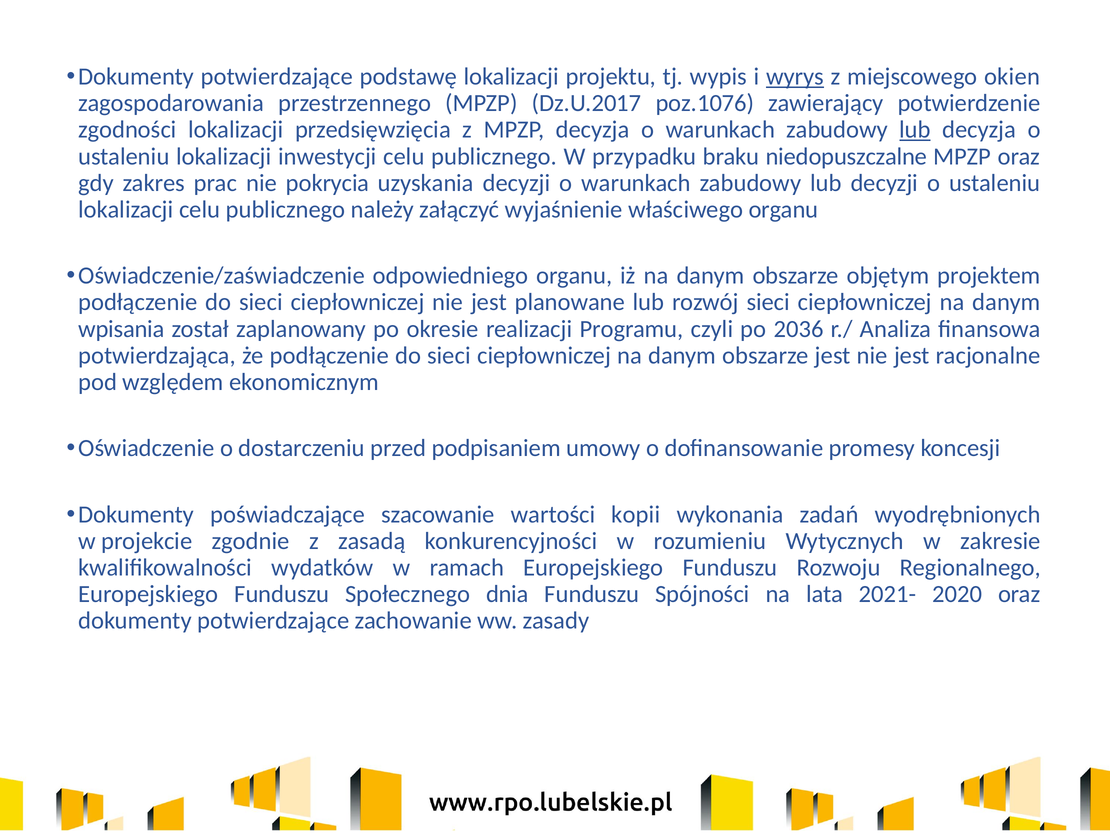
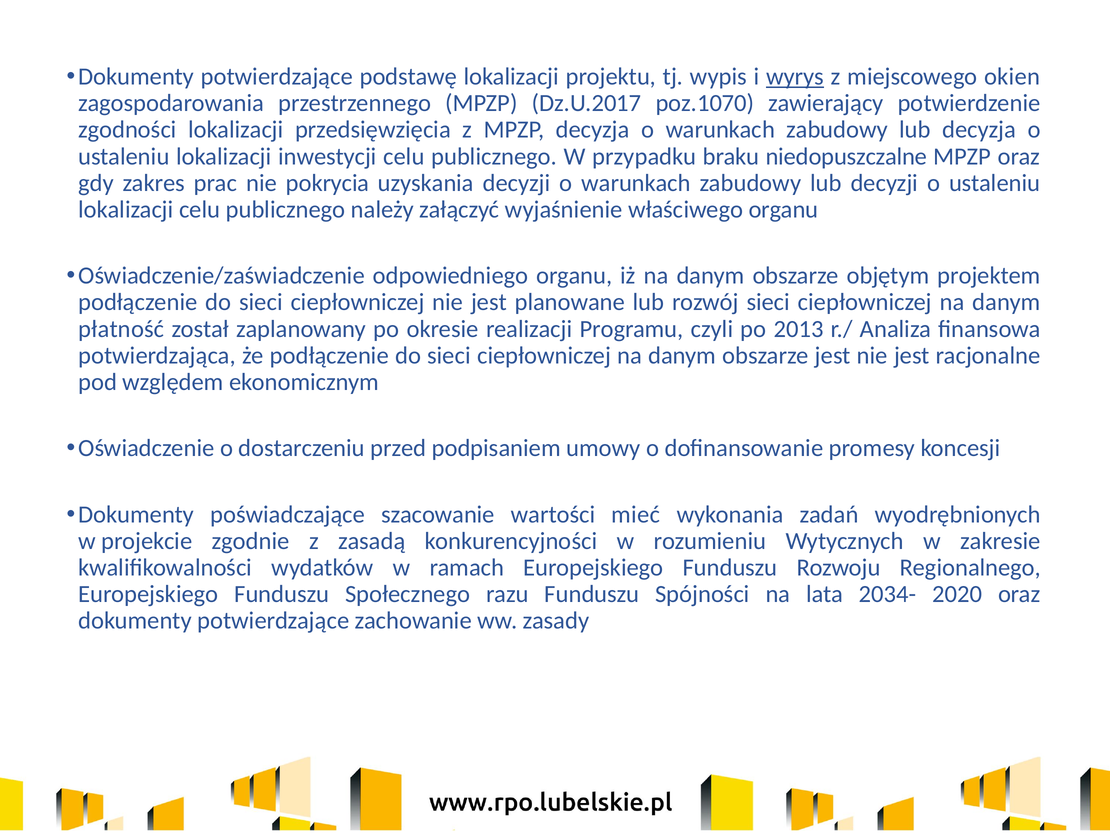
poz.1076: poz.1076 -> poz.1070
lub at (915, 130) underline: present -> none
wpisania: wpisania -> płatność
2036: 2036 -> 2013
kopii: kopii -> mieć
dnia: dnia -> razu
2021-: 2021- -> 2034-
